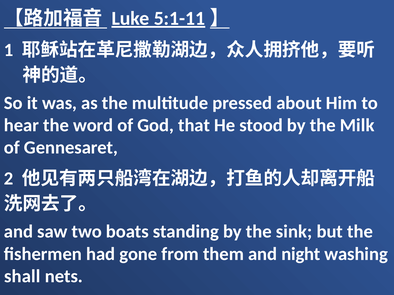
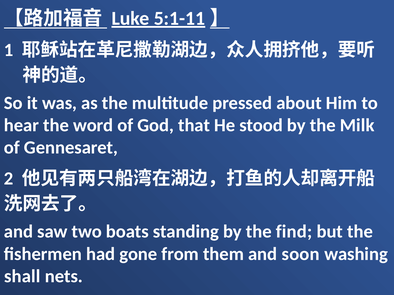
sink: sink -> find
night: night -> soon
